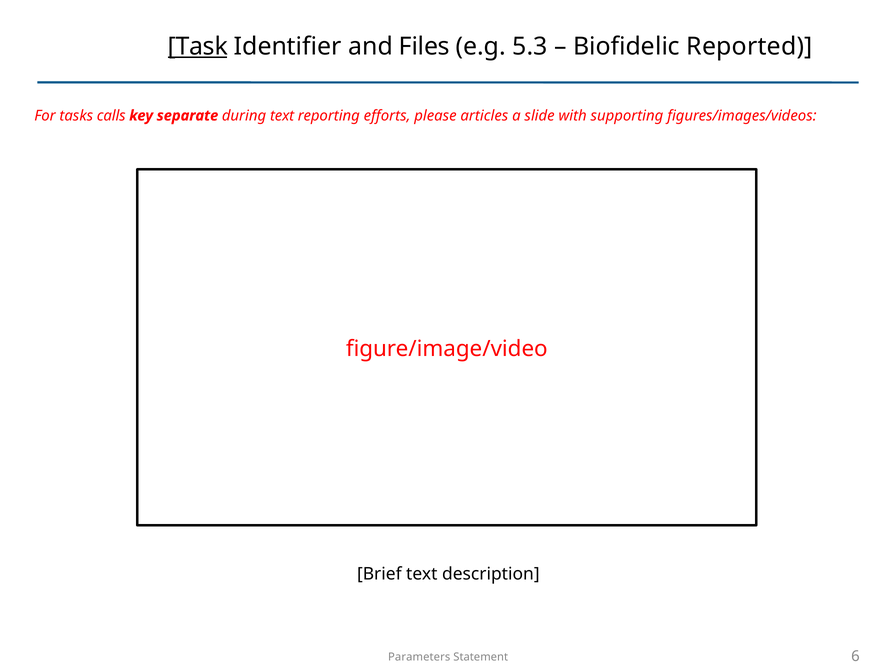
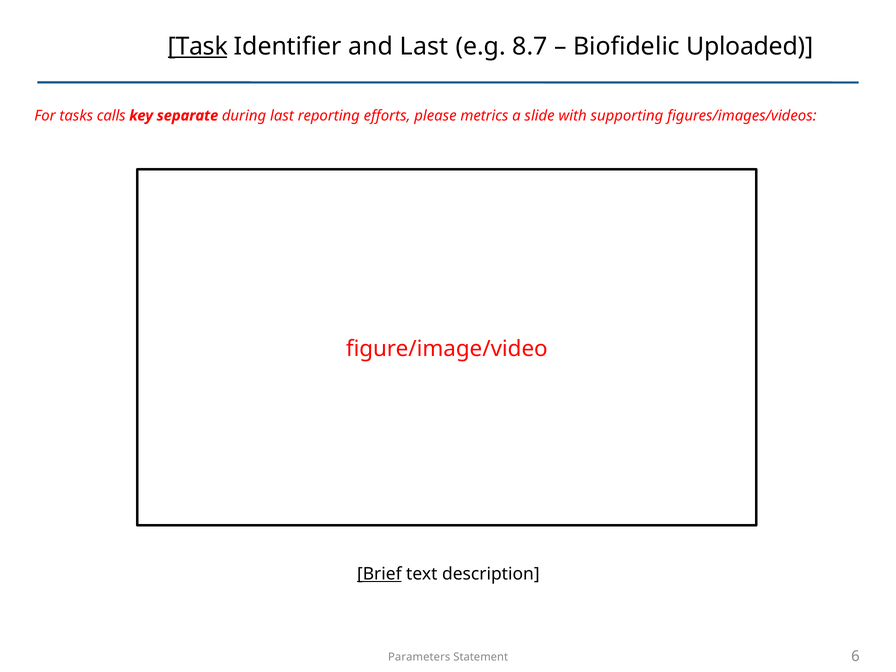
and Files: Files -> Last
5.3: 5.3 -> 8.7
Reported: Reported -> Uploaded
during text: text -> last
articles: articles -> metrics
Brief underline: none -> present
